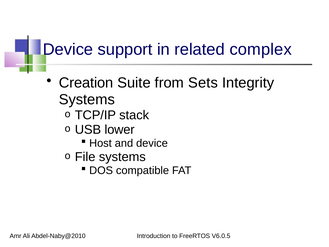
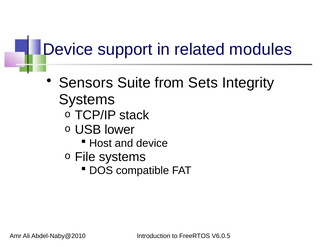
complex: complex -> modules
Creation: Creation -> Sensors
